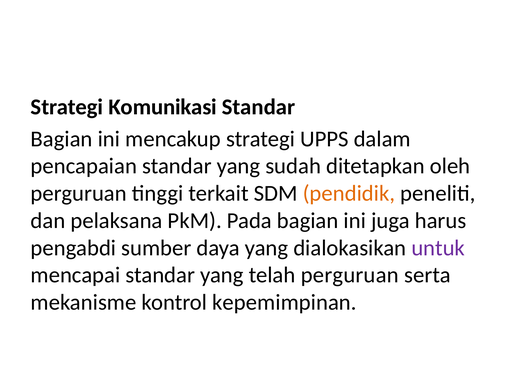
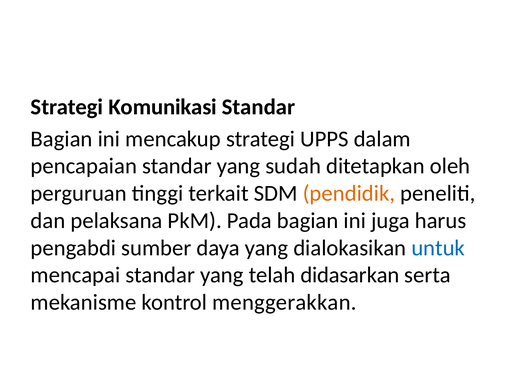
untuk colour: purple -> blue
telah perguruan: perguruan -> didasarkan
kepemimpinan: kepemimpinan -> menggerakkan
